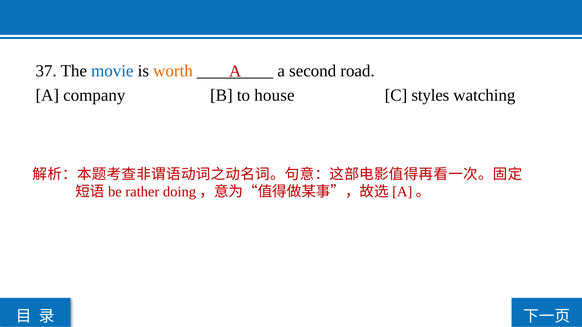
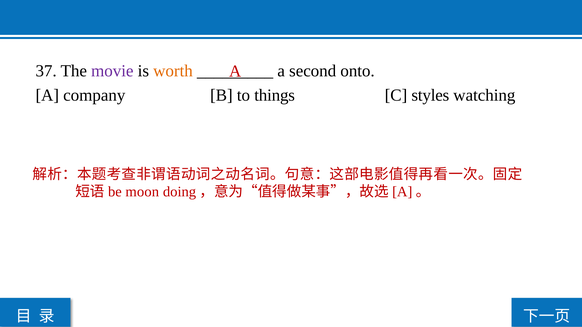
movie colour: blue -> purple
road: road -> onto
house: house -> things
rather: rather -> moon
